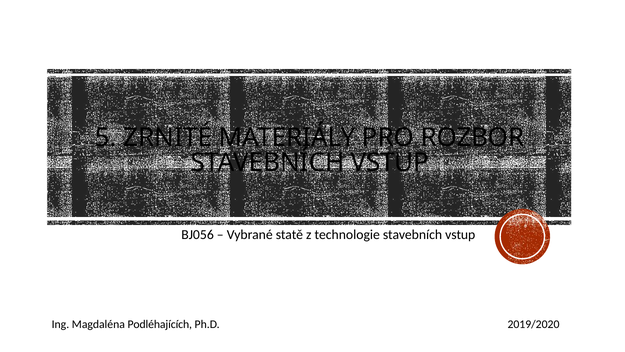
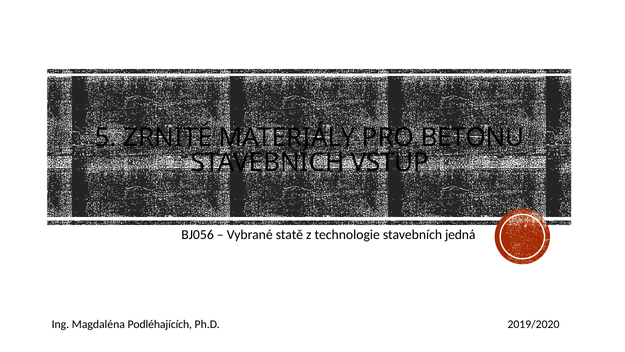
ROZBOR: ROZBOR -> BETONU
technologie stavebních vstup: vstup -> jedná
